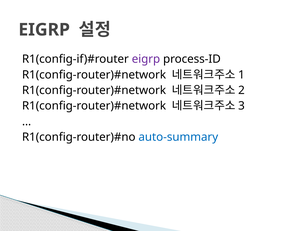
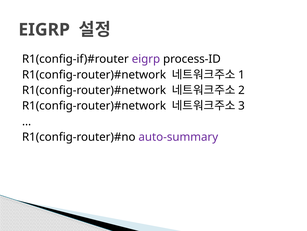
auto-summary colour: blue -> purple
